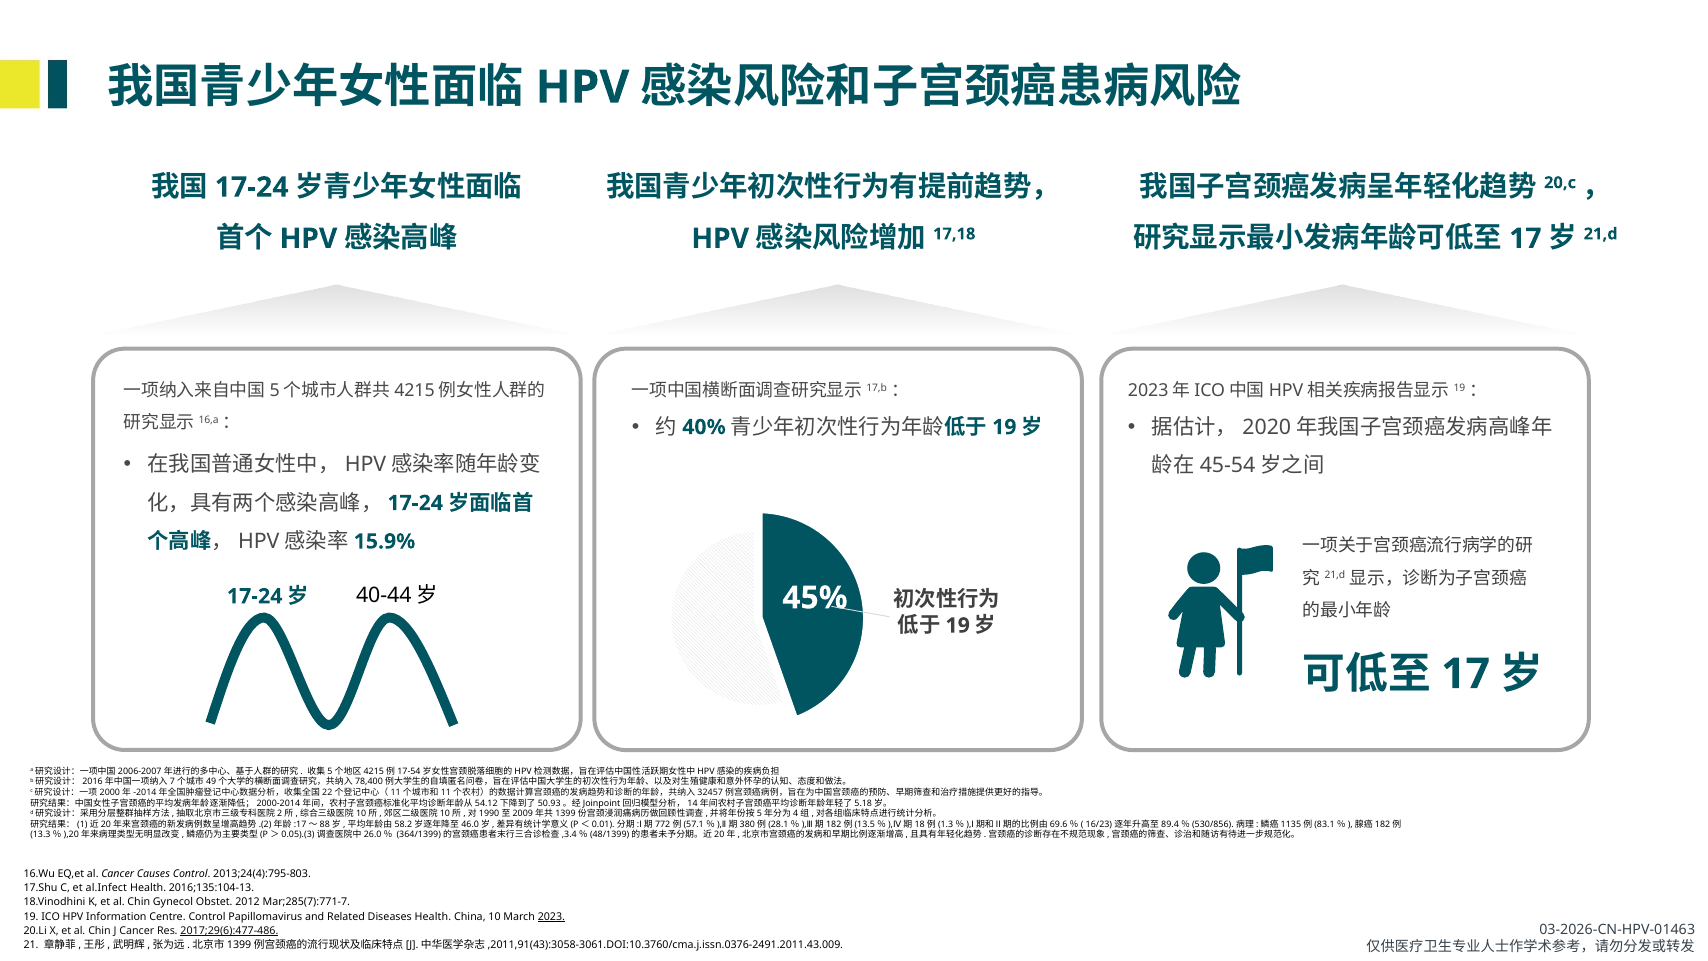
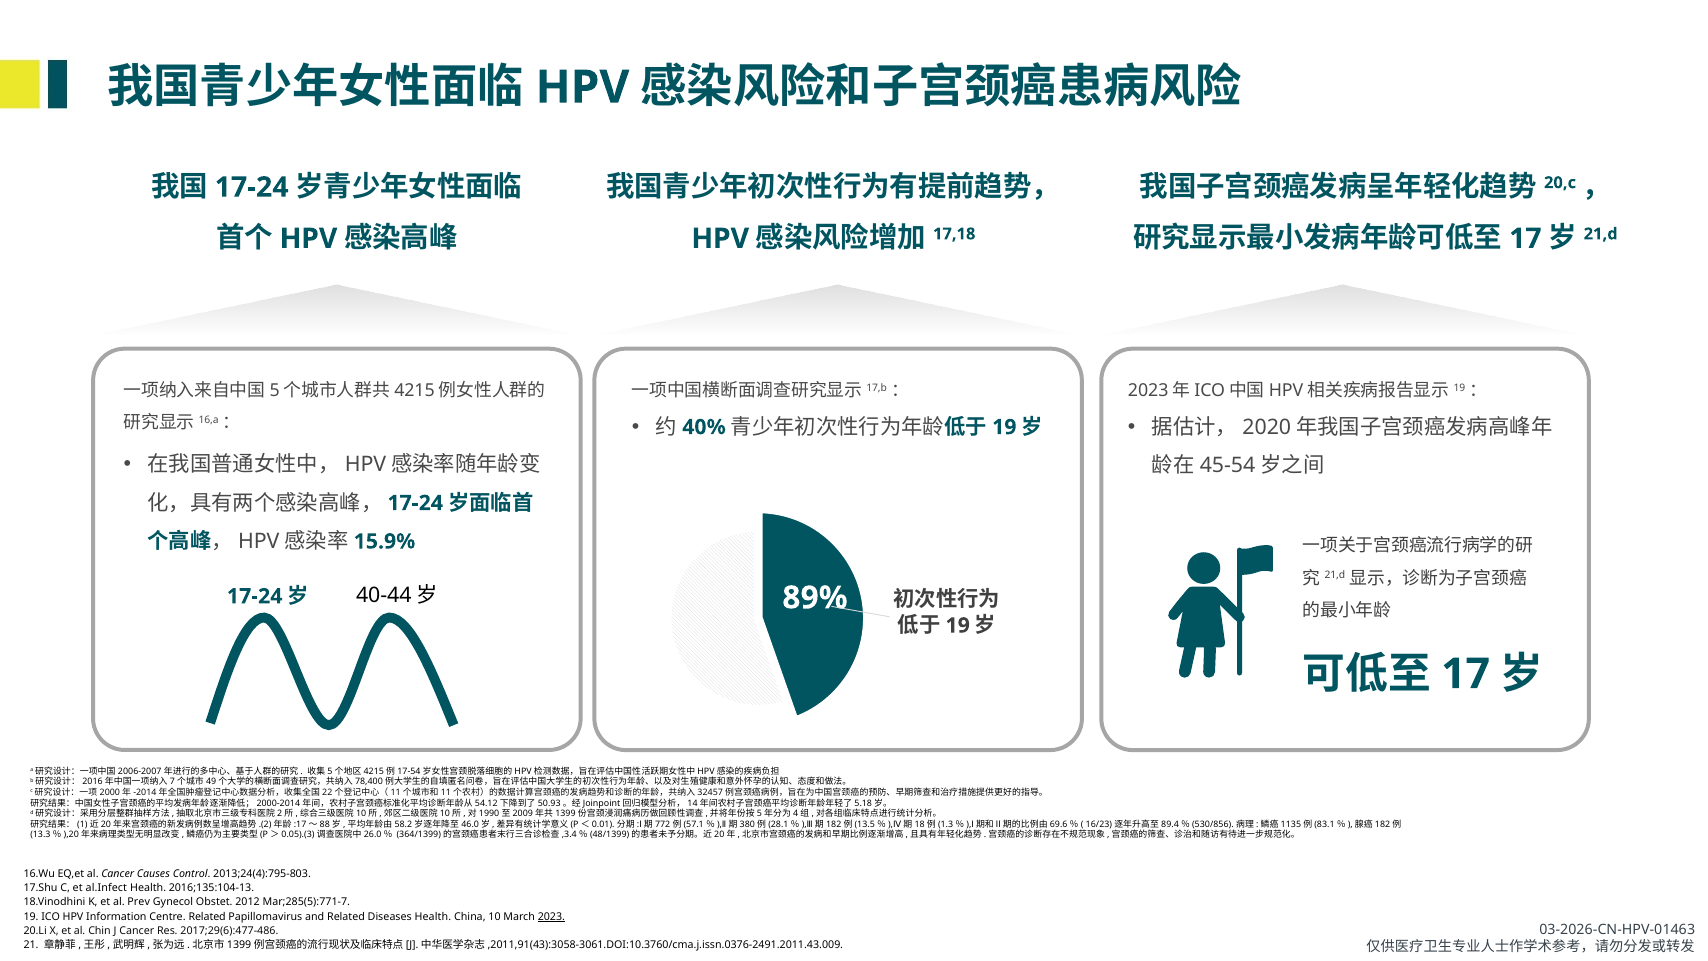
45%: 45% -> 89%
K et al Chin: Chin -> Prev
Mar;285(7):771-7: Mar;285(7):771-7 -> Mar;285(5):771-7
Centre Control: Control -> Related
2017;29(6):477-486 underline: present -> none
